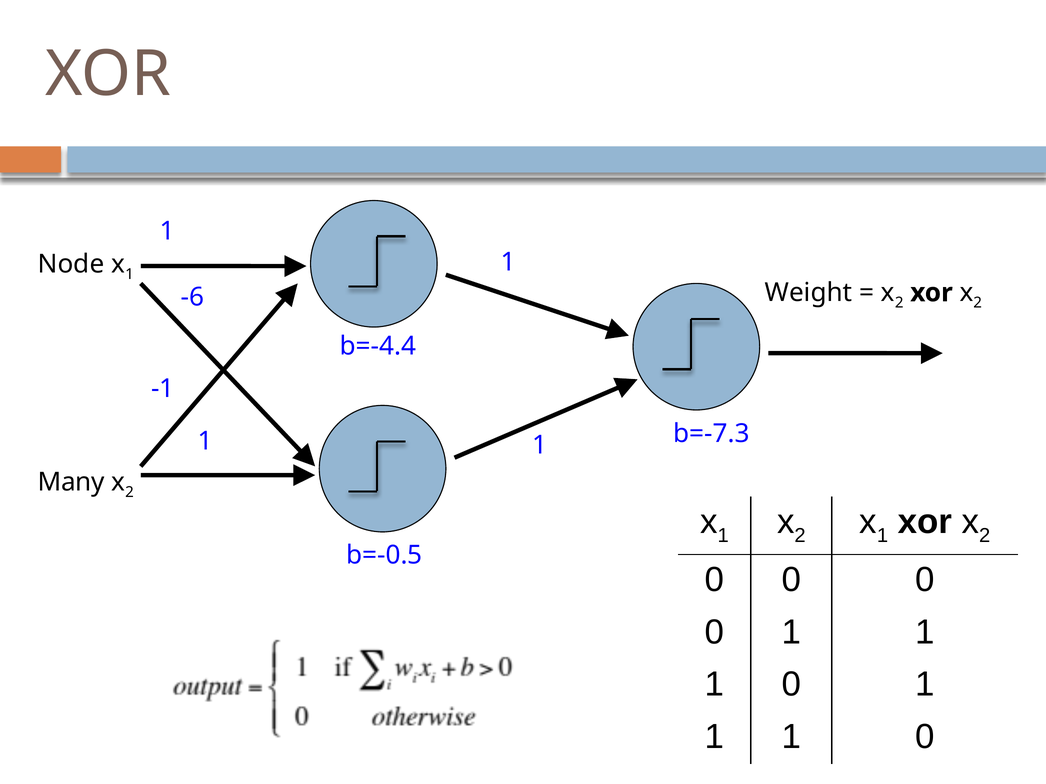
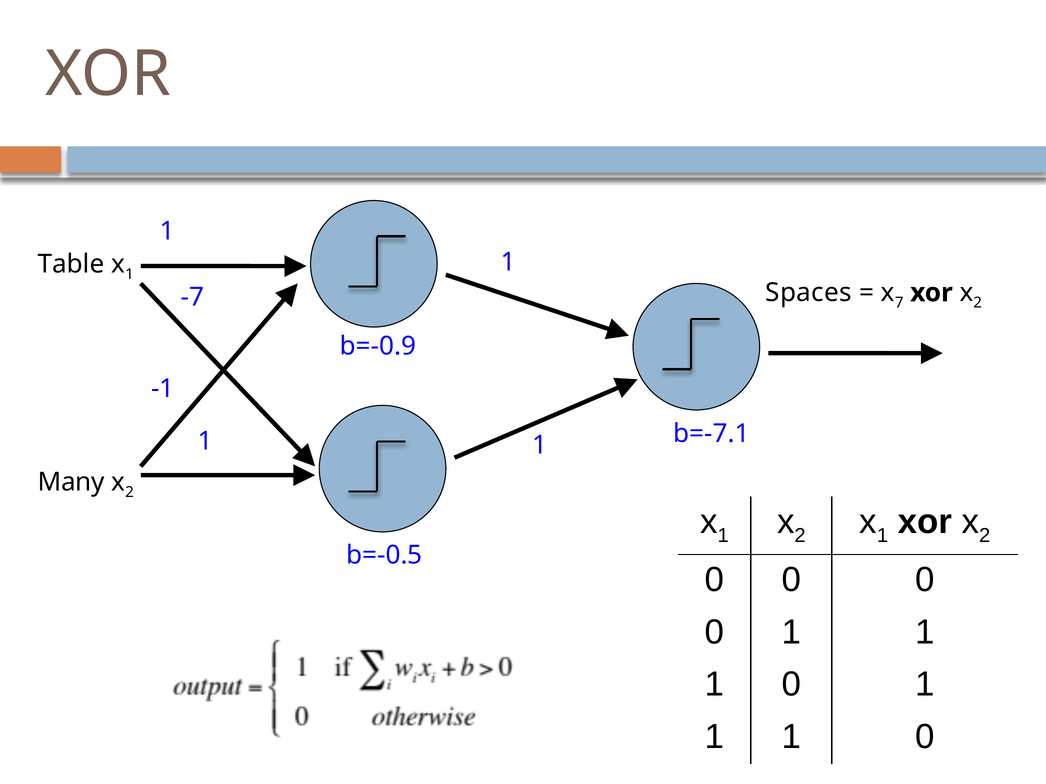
Node: Node -> Table
Weight: Weight -> Spaces
2 at (899, 303): 2 -> 7
-6: -6 -> -7
b=-4.4: b=-4.4 -> b=-0.9
b=-7.3: b=-7.3 -> b=-7.1
